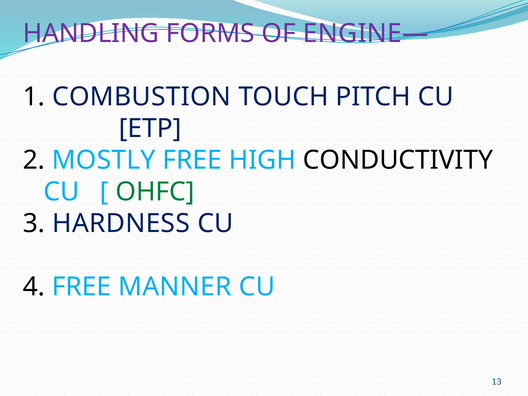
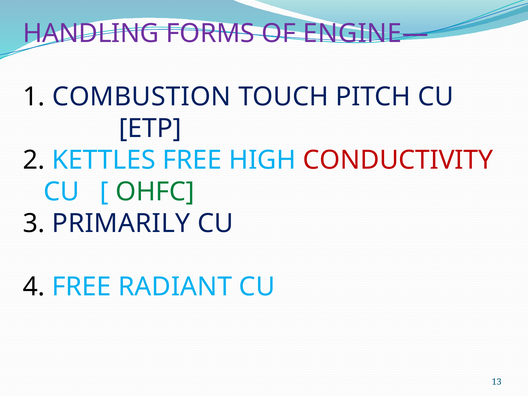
MOSTLY: MOSTLY -> KETTLES
CONDUCTIVITY colour: black -> red
HARDNESS: HARDNESS -> PRIMARILY
MANNER: MANNER -> RADIANT
